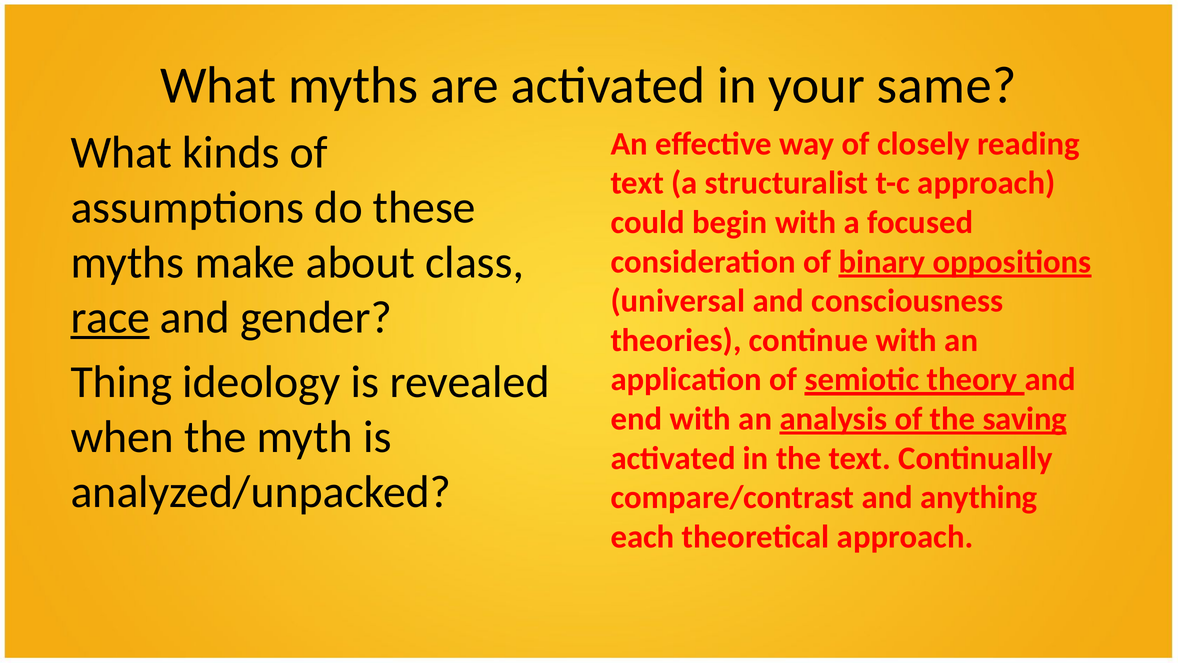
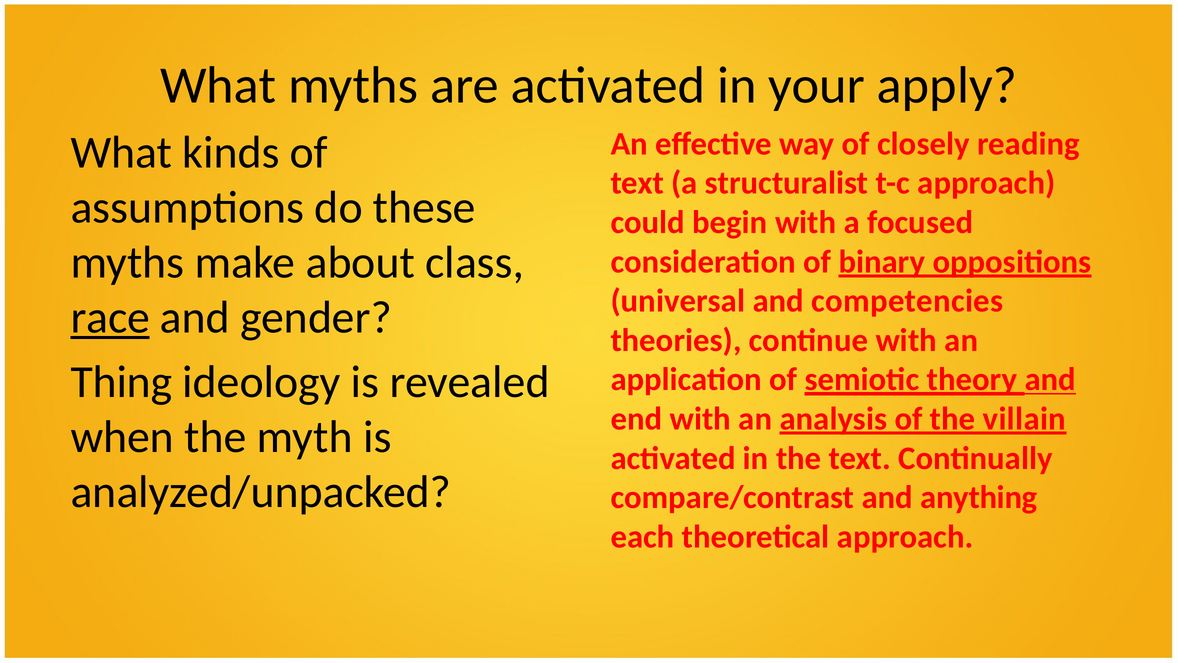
same: same -> apply
consciousness: consciousness -> competencies
and at (1050, 379) underline: none -> present
saving: saving -> villain
